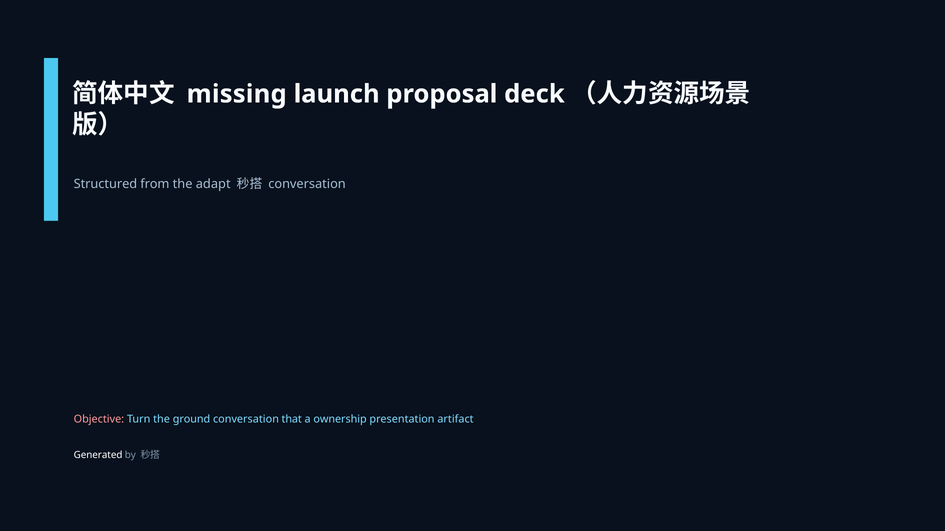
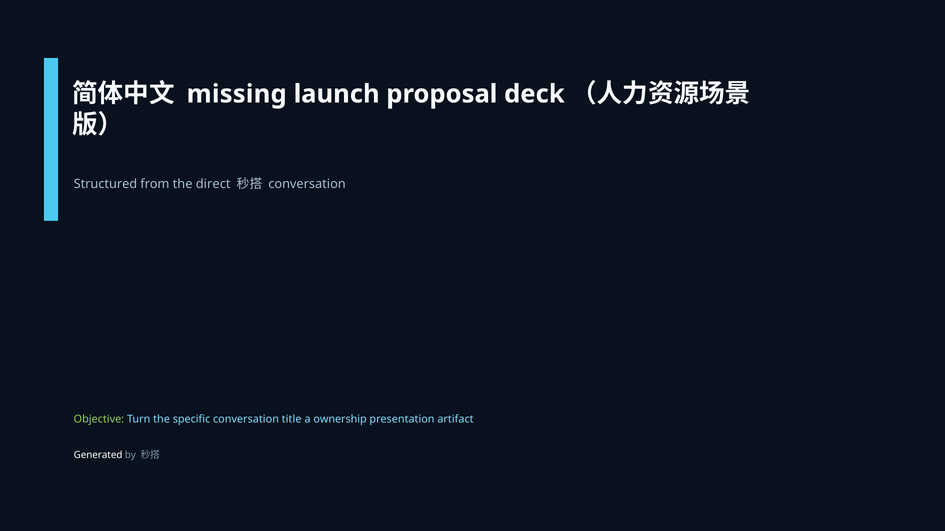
adapt: adapt -> direct
Objective colour: pink -> light green
ground: ground -> specific
that: that -> title
